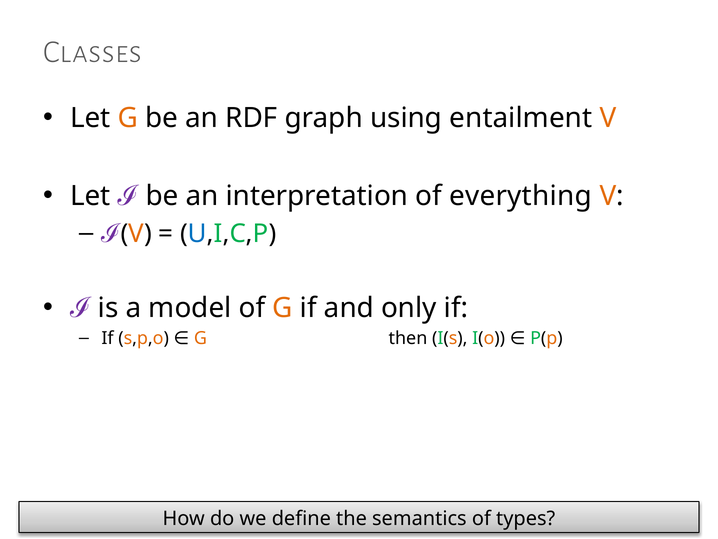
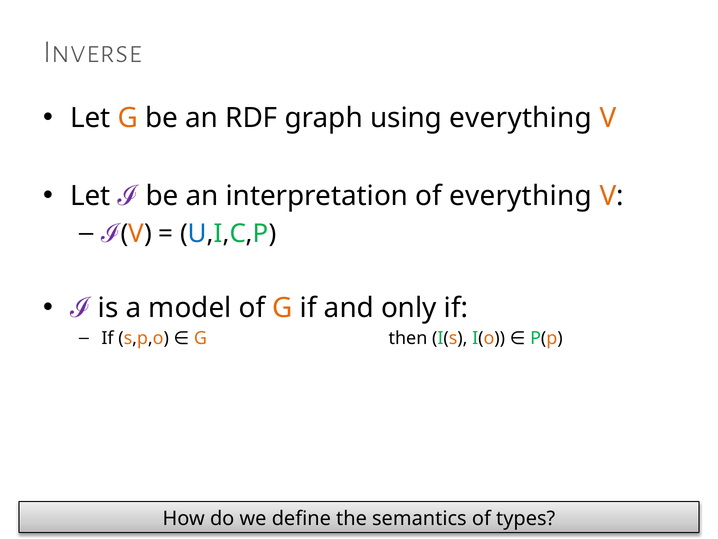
Classes: Classes -> Inverse
using entailment: entailment -> everything
